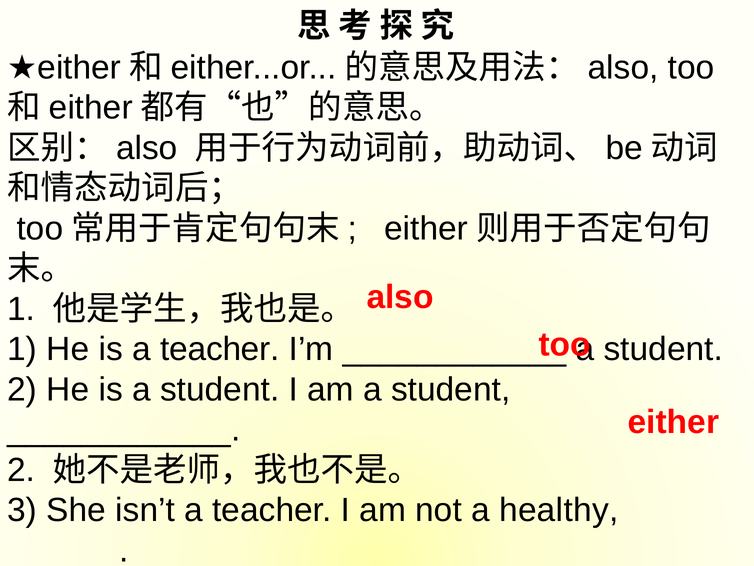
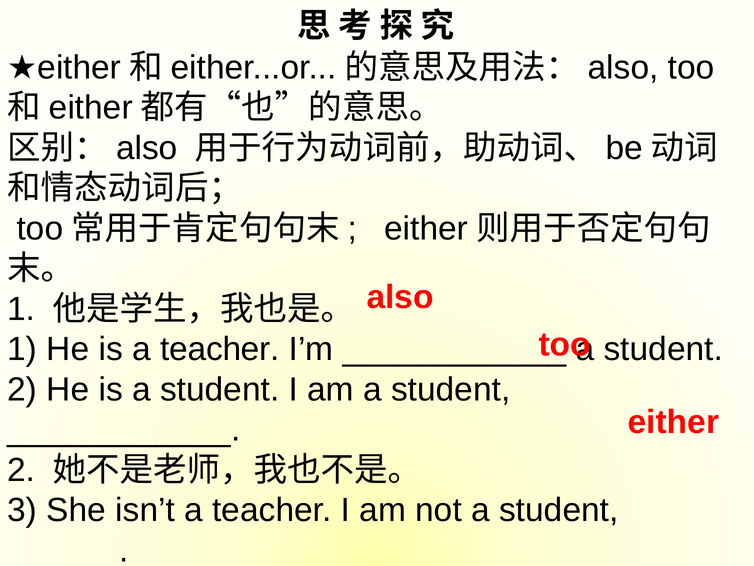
not a healthy: healthy -> student
